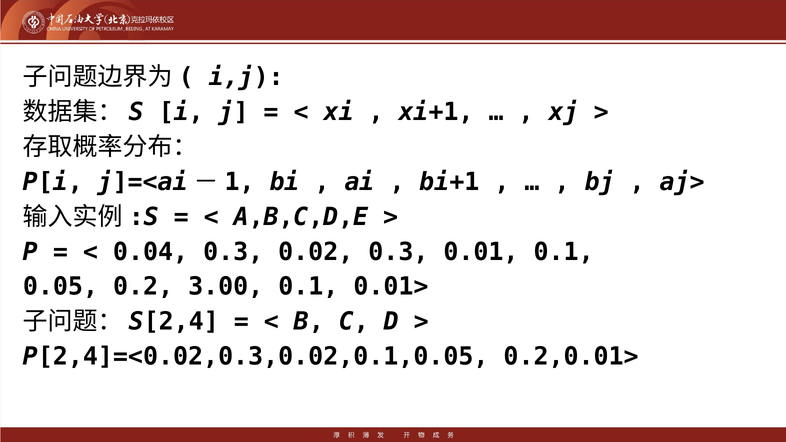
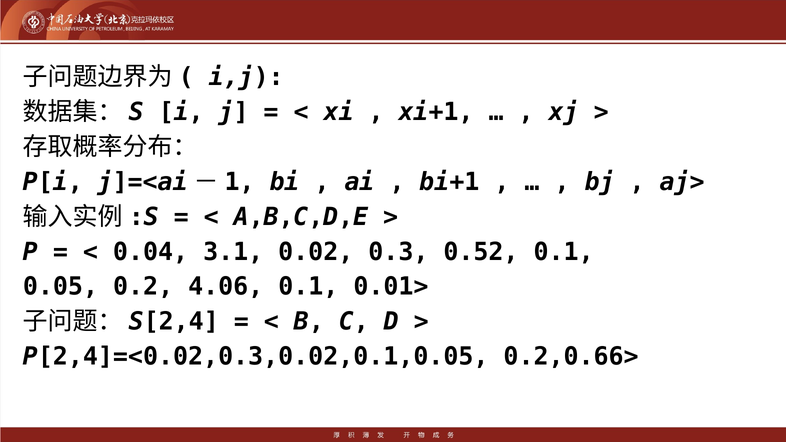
0.04 0.3: 0.3 -> 3.1
0.01: 0.01 -> 0.52
3.00: 3.00 -> 4.06
0.2,0.01>: 0.2,0.01> -> 0.2,0.66>
